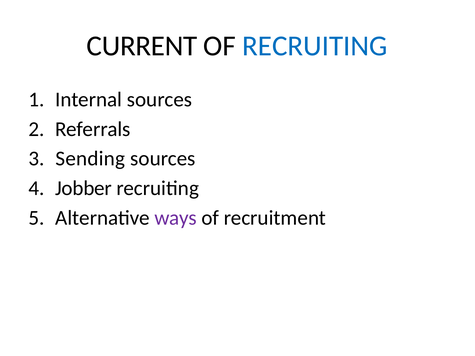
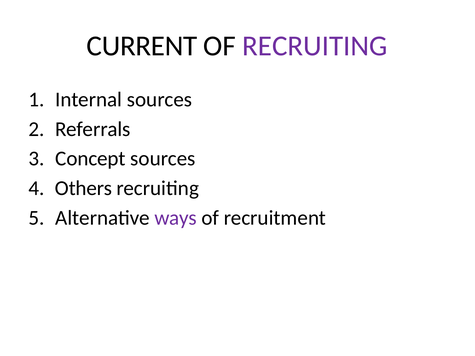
RECRUITING at (315, 46) colour: blue -> purple
Sending: Sending -> Concept
Jobber: Jobber -> Others
